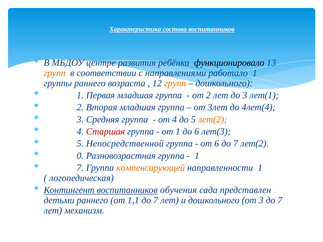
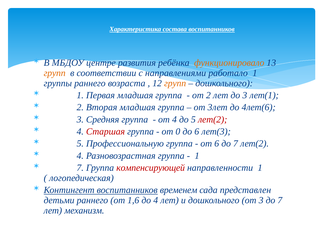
функционировало colour: black -> orange
4лет(4: 4лет(4 -> 4лет(6
лет(2 at (213, 120) colour: orange -> red
от 1: 1 -> 0
Непосредственной: Непосредственной -> Профессиональную
0 at (80, 156): 0 -> 4
компенсирующей colour: orange -> red
обучения: обучения -> временем
1,1: 1,1 -> 1,6
7 at (156, 200): 7 -> 4
